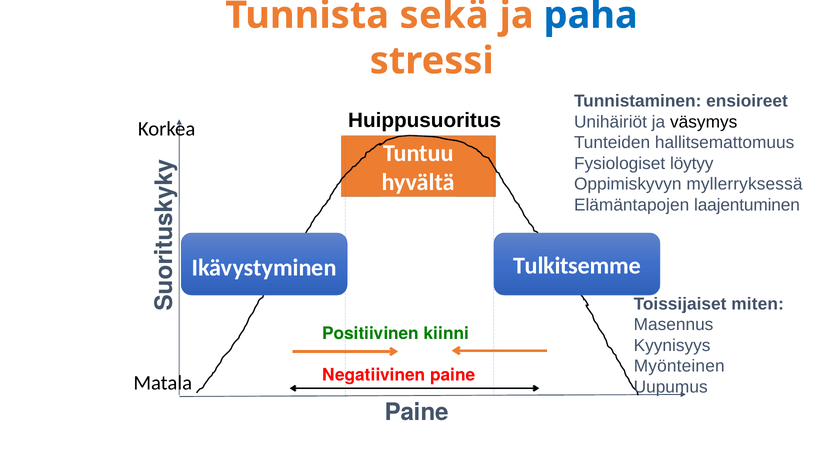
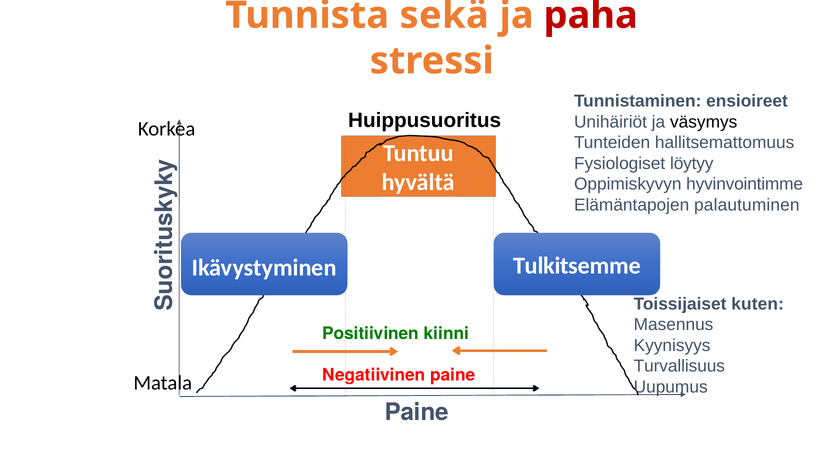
paha colour: blue -> red
myllerryksessä: myllerryksessä -> hyvinvointimme
laajentuminen: laajentuminen -> palautuminen
miten: miten -> kuten
Myönteinen: Myönteinen -> Turvallisuus
